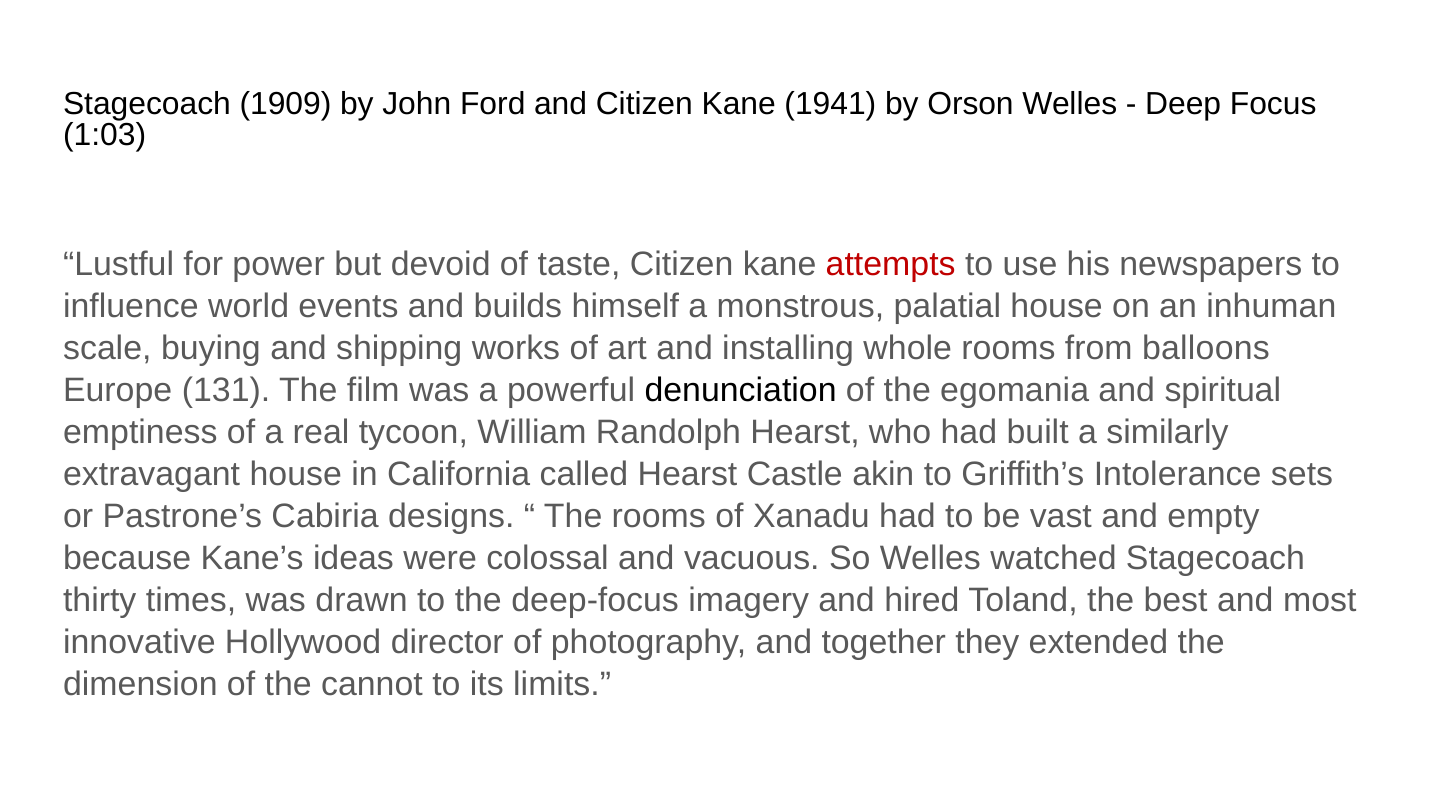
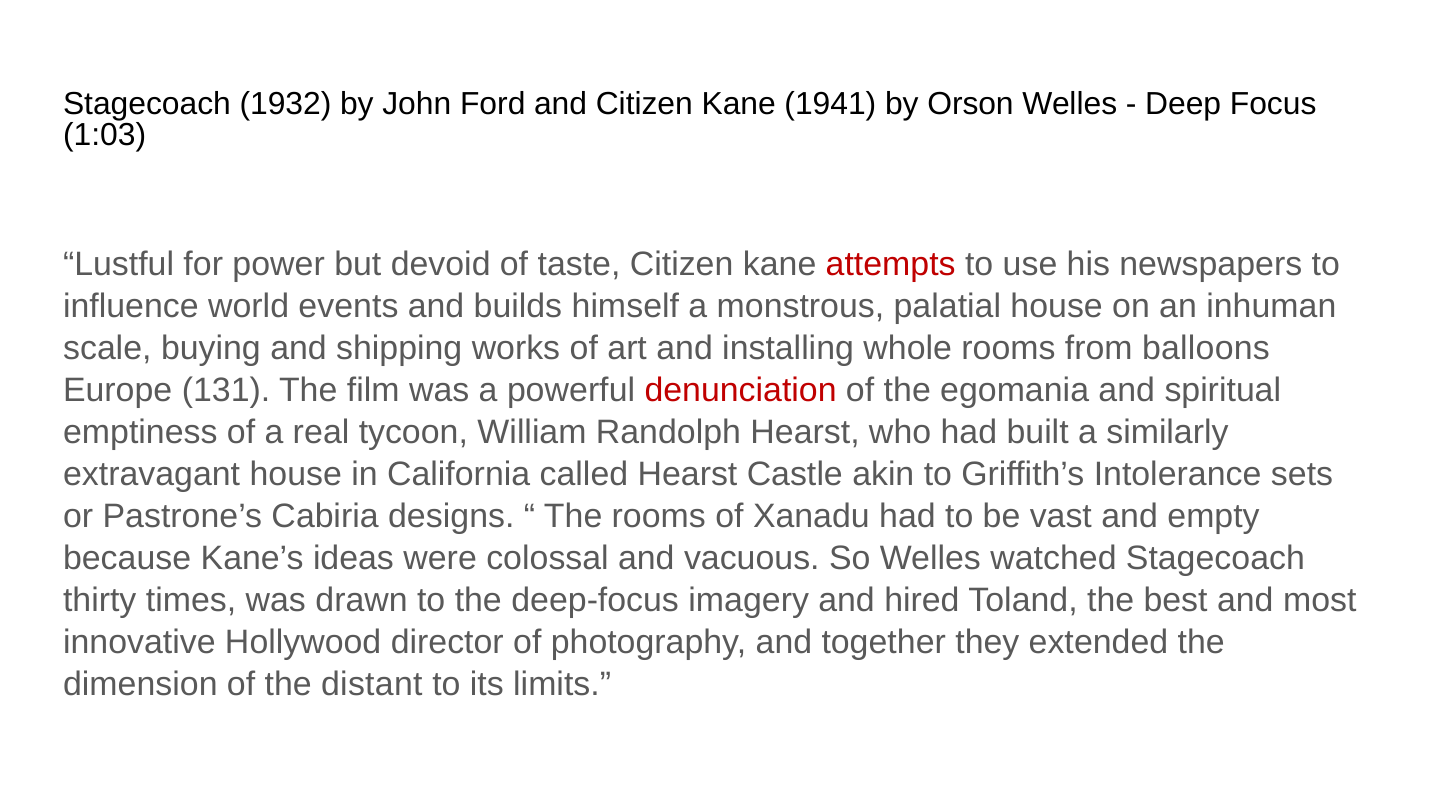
1909: 1909 -> 1932
denunciation colour: black -> red
cannot: cannot -> distant
